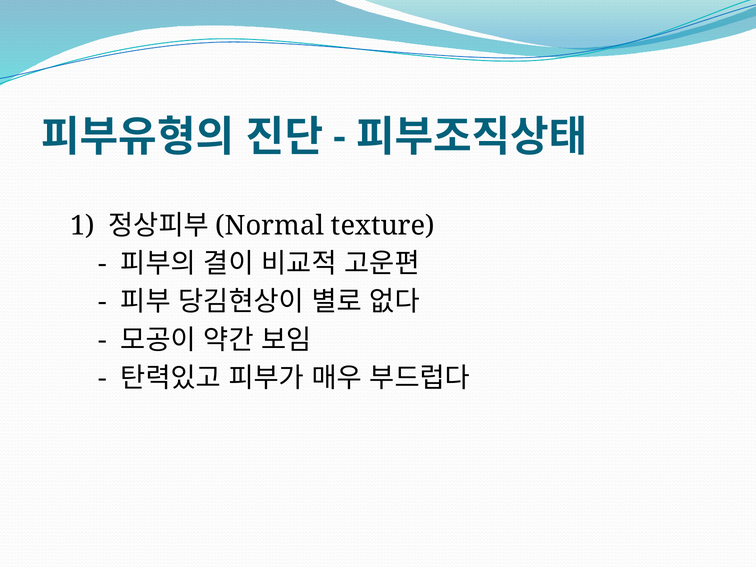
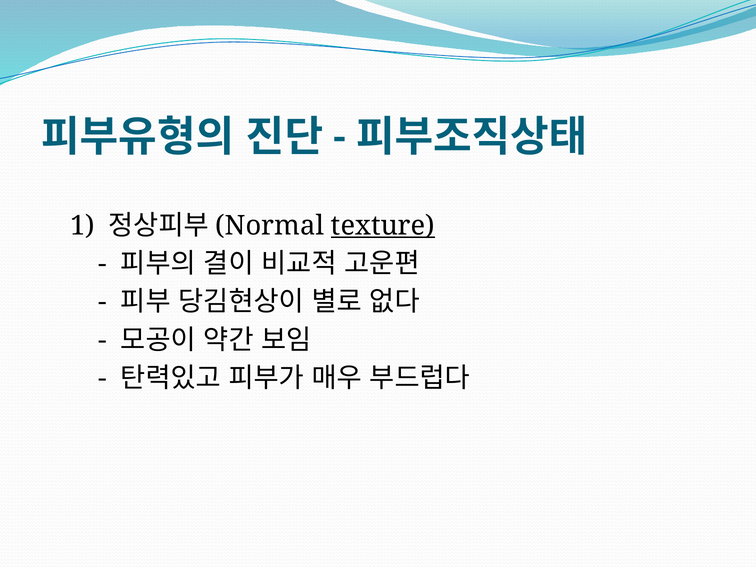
texture underline: none -> present
